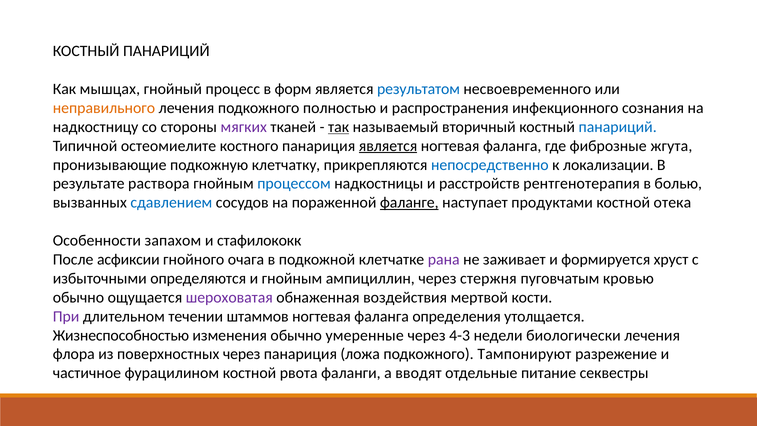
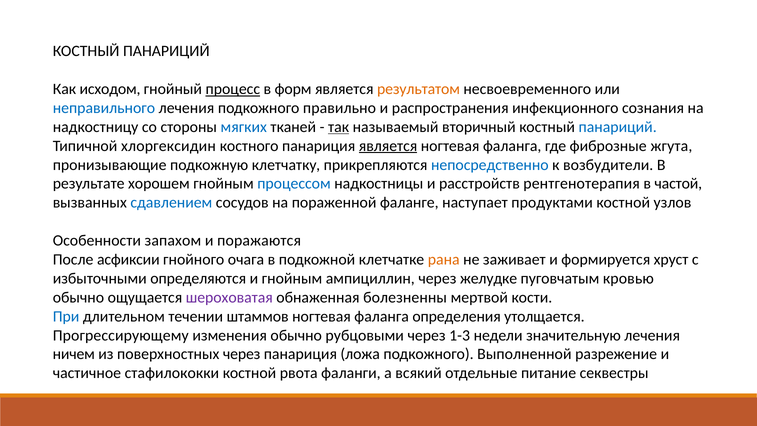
мышцах: мышцах -> исходом
процесс underline: none -> present
результатом colour: blue -> orange
неправильного colour: orange -> blue
полностью: полностью -> правильно
мягких colour: purple -> blue
остеомиелите: остеомиелите -> хлоргексидин
локализации: локализации -> возбудители
раствора: раствора -> хорошем
болью: болью -> частой
фаланге underline: present -> none
отека: отека -> узлов
стафилококк: стафилококк -> поражаются
рана colour: purple -> orange
стержня: стержня -> желудке
воздействия: воздействия -> болезненны
При colour: purple -> blue
Жизнеспособностью: Жизнеспособностью -> Прогрессирующему
умеренные: умеренные -> рубцовыми
4-3: 4-3 -> 1-3
биологически: биологически -> значительную
флора: флора -> ничем
Тампонируют: Тампонируют -> Выполненной
фурацилином: фурацилином -> стафилококки
вводят: вводят -> всякий
